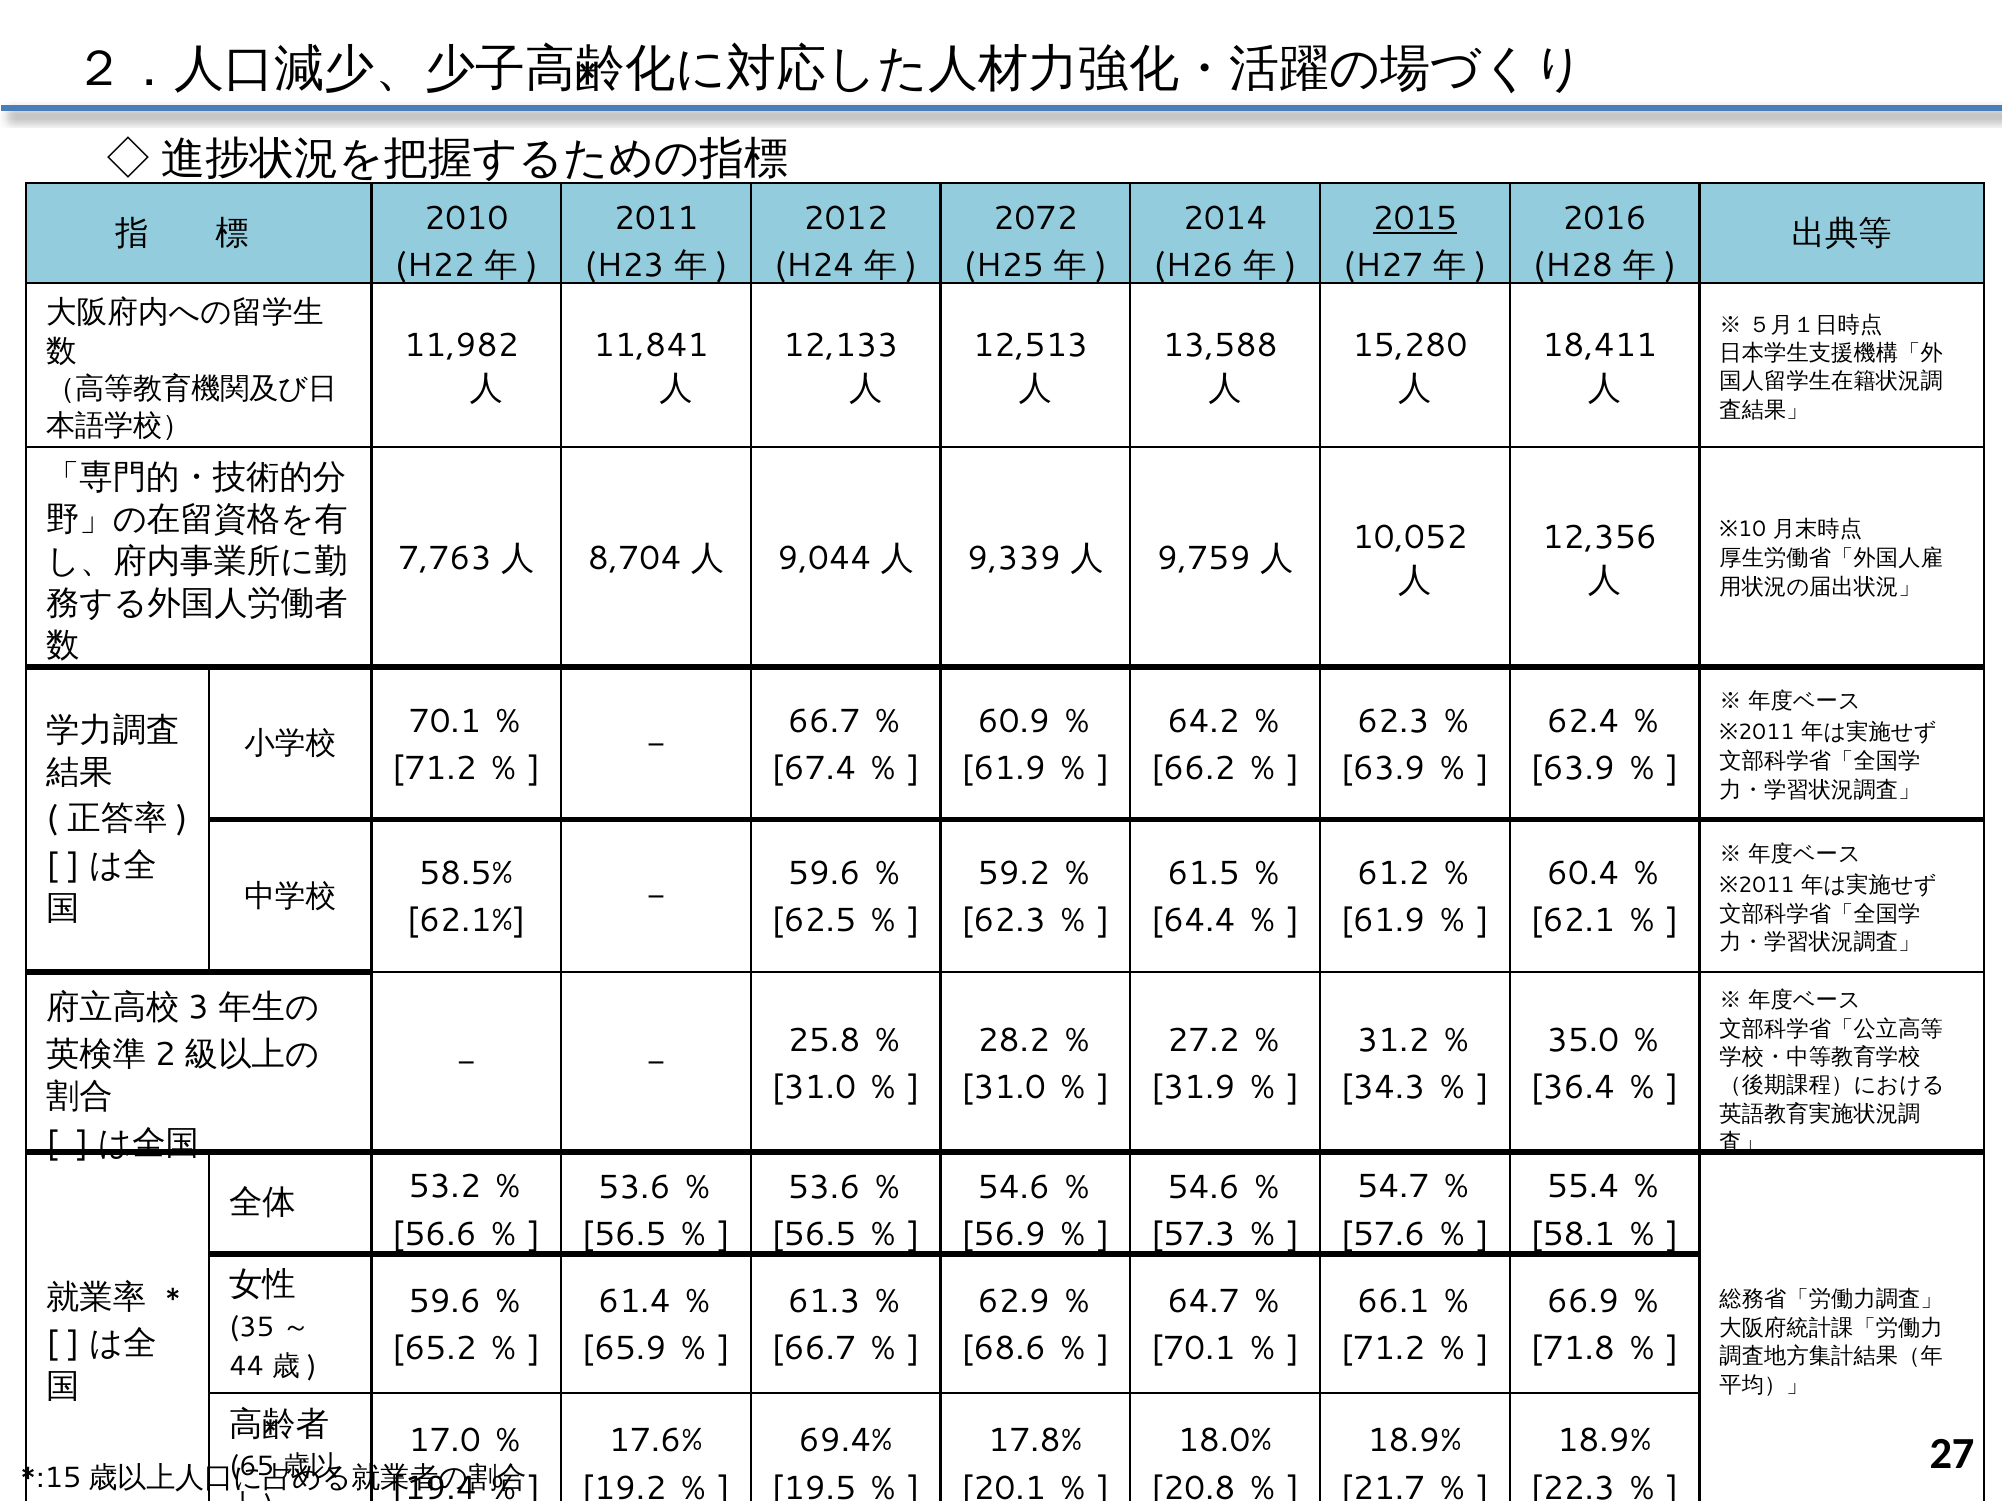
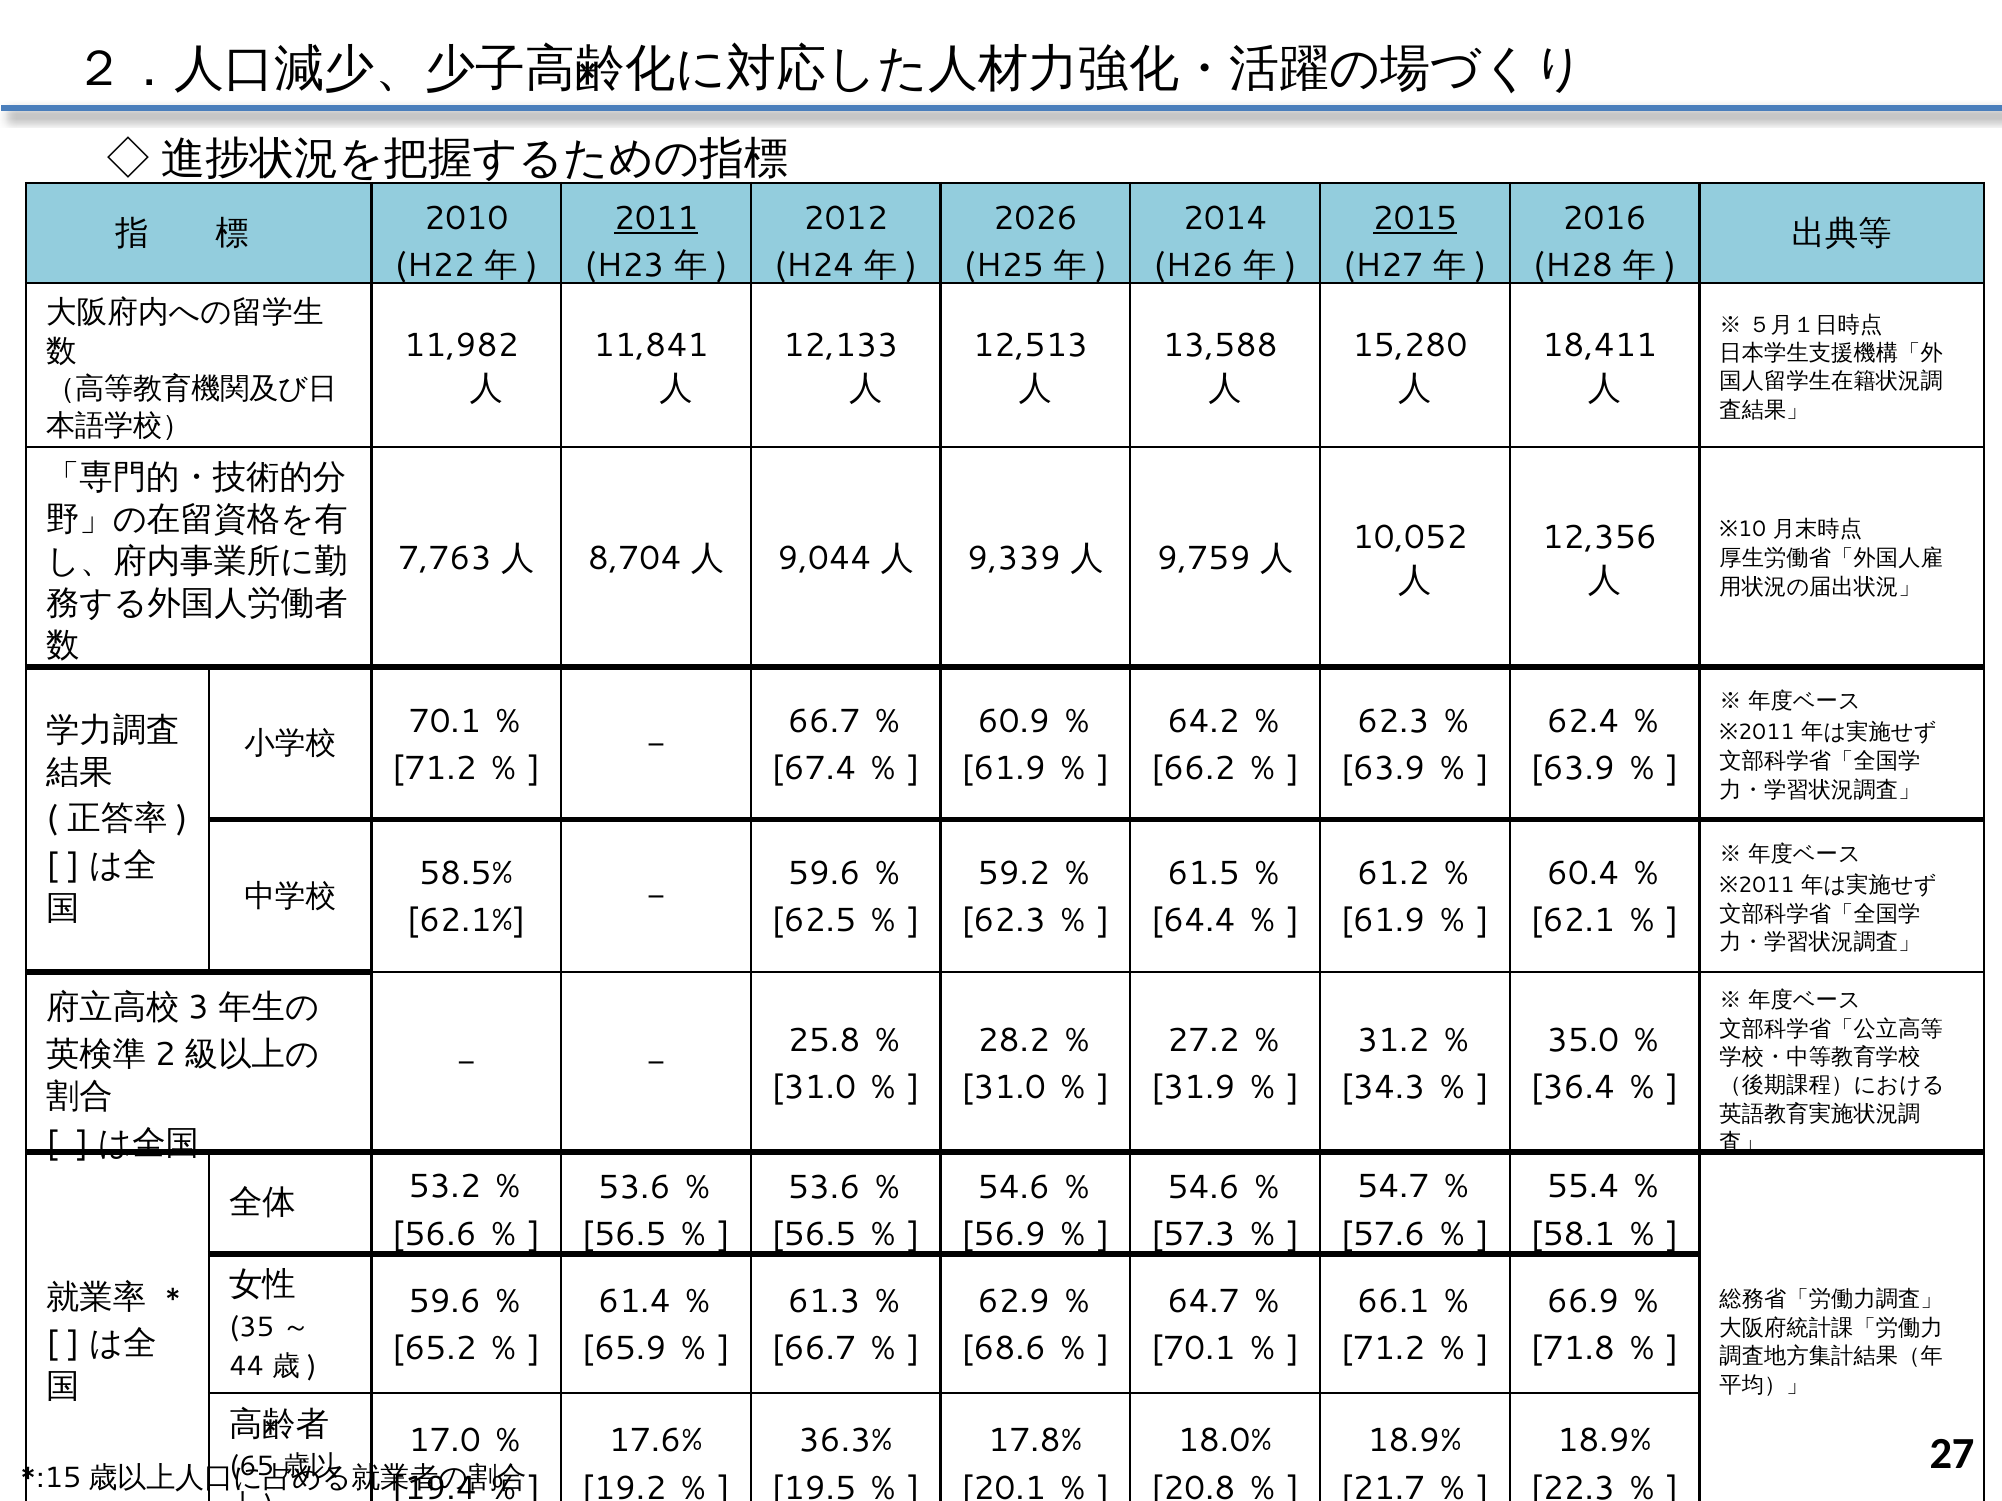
2011 underline: none -> present
2072: 2072 -> 2026
69.4%: 69.4% -> 36.3%
